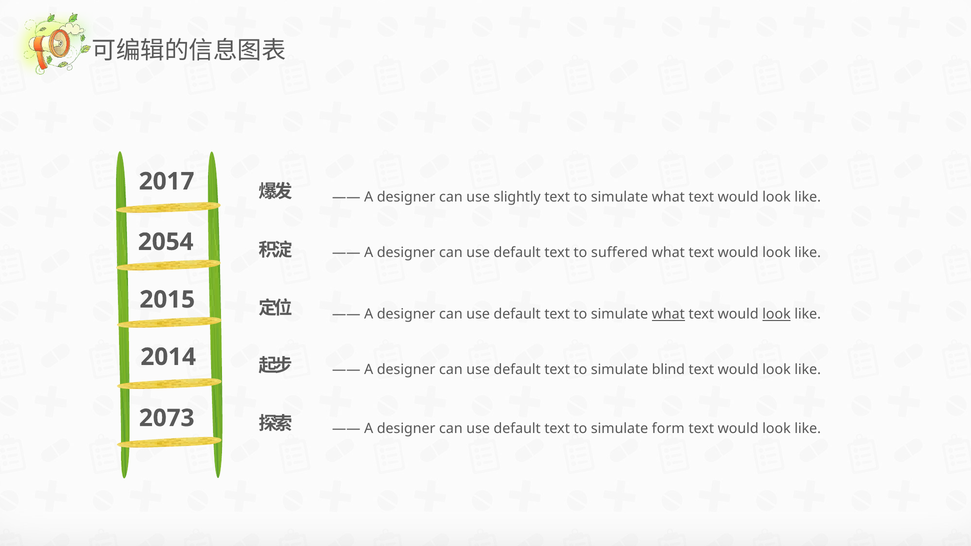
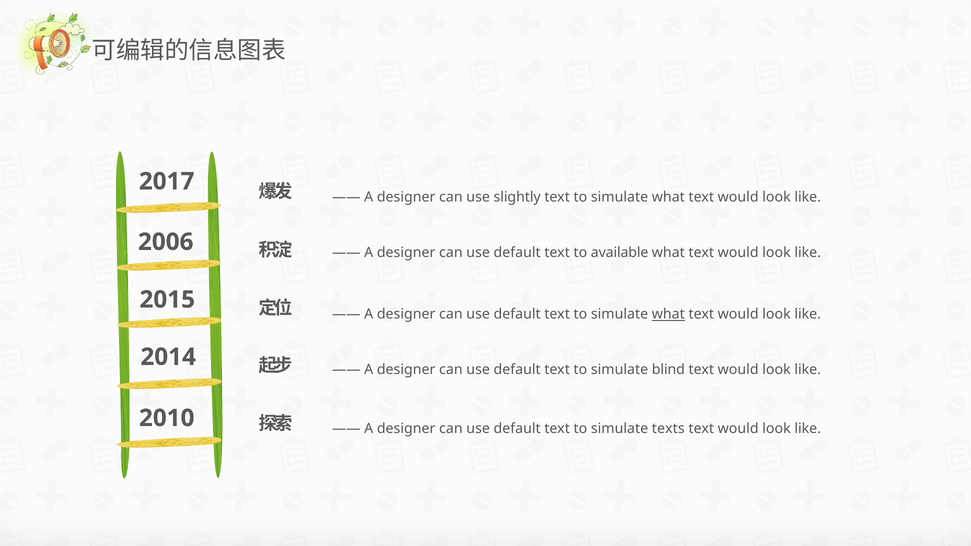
2054: 2054 -> 2006
suffered: suffered -> available
look at (777, 314) underline: present -> none
2073: 2073 -> 2010
form: form -> texts
